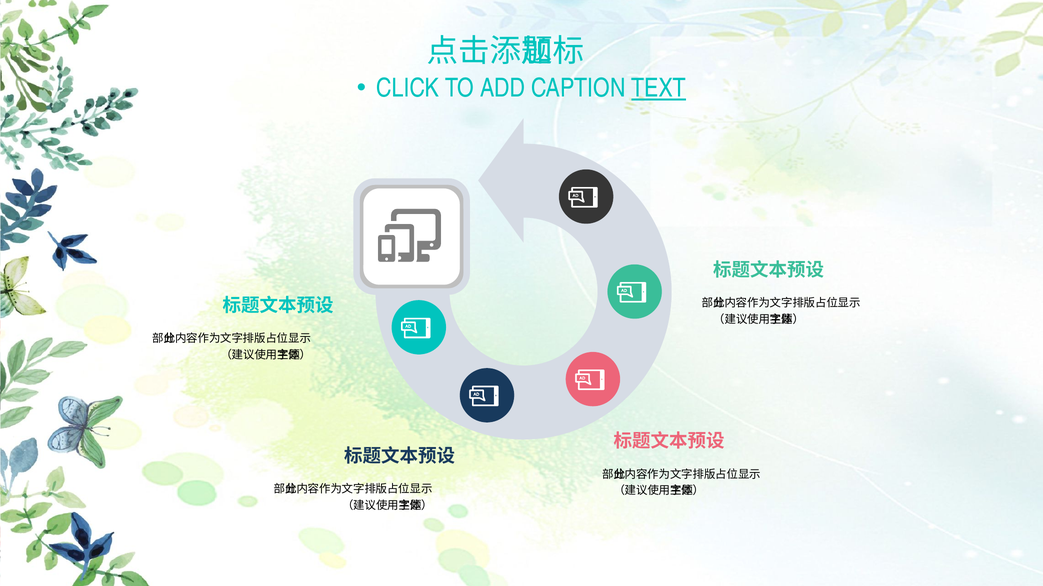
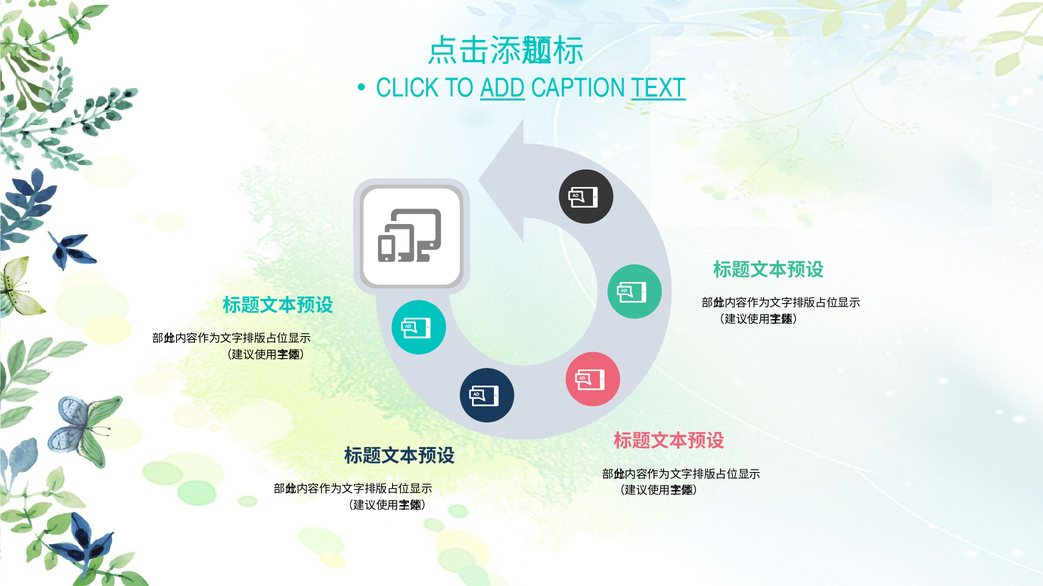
ADD underline: none -> present
